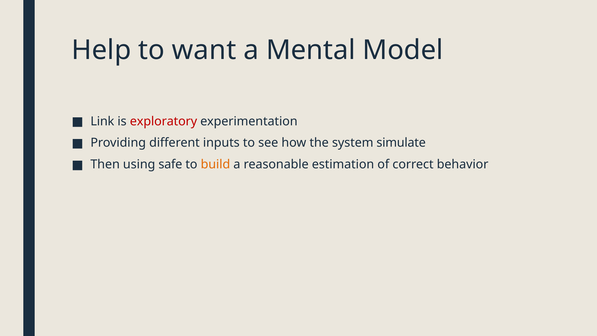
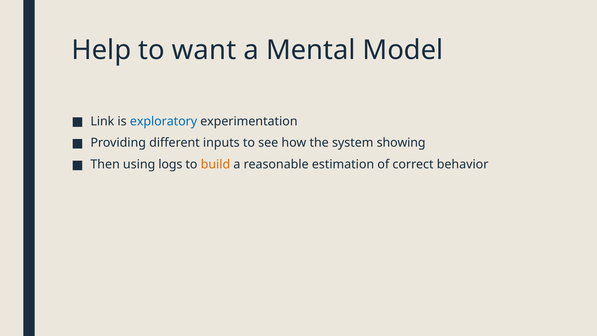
exploratory colour: red -> blue
simulate: simulate -> showing
safe: safe -> logs
